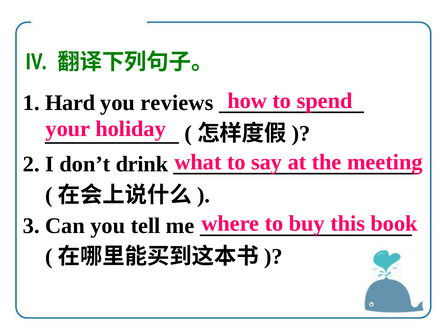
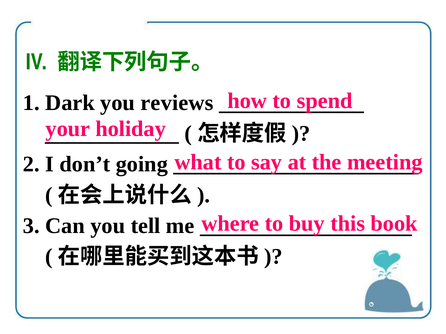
Hard: Hard -> Dark
drink: drink -> going
